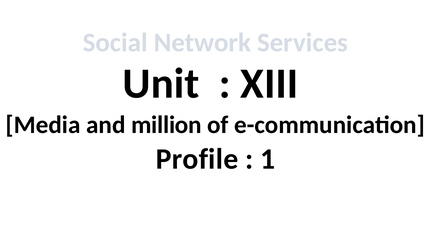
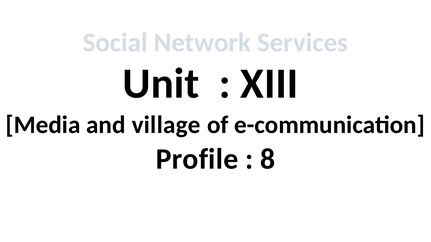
million: million -> village
1: 1 -> 8
